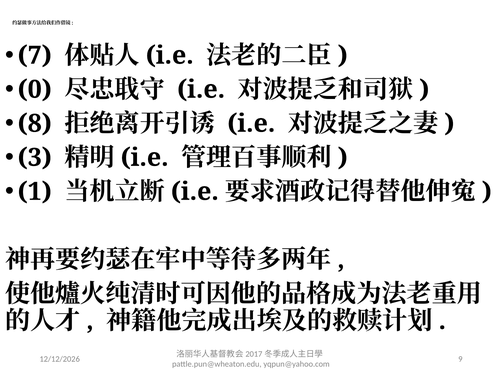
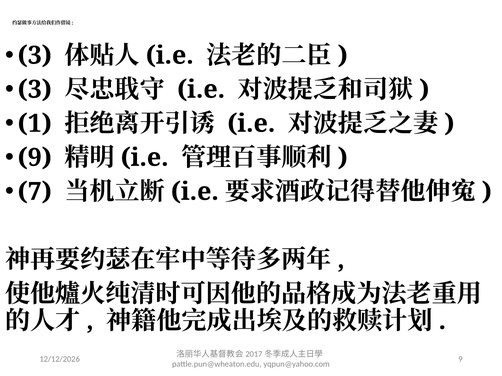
7 at (35, 56): 7 -> 3
0 at (35, 90): 0 -> 3
8: 8 -> 1
3 at (35, 158): 3 -> 9
1: 1 -> 7
